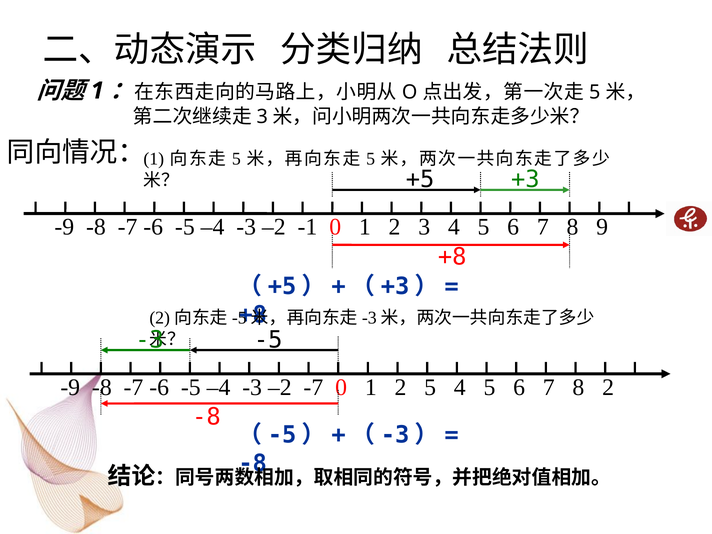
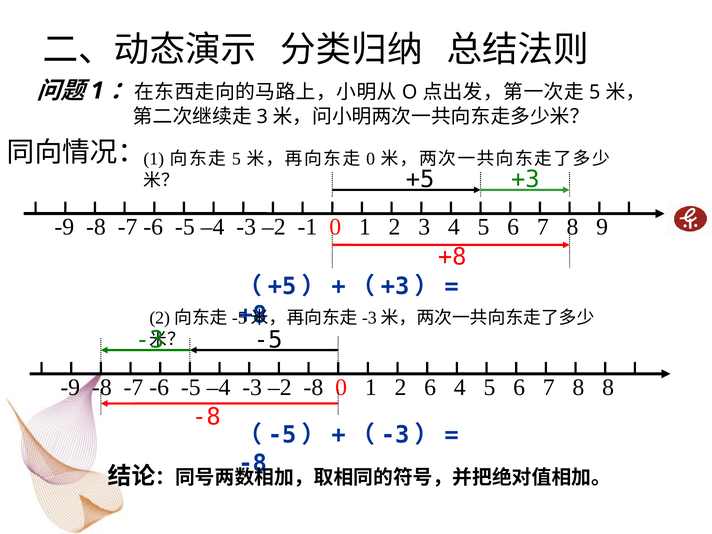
5 at (371, 159): 5 -> 0
–2 -7: -7 -> -8
2 5: 5 -> 6
8 2: 2 -> 8
